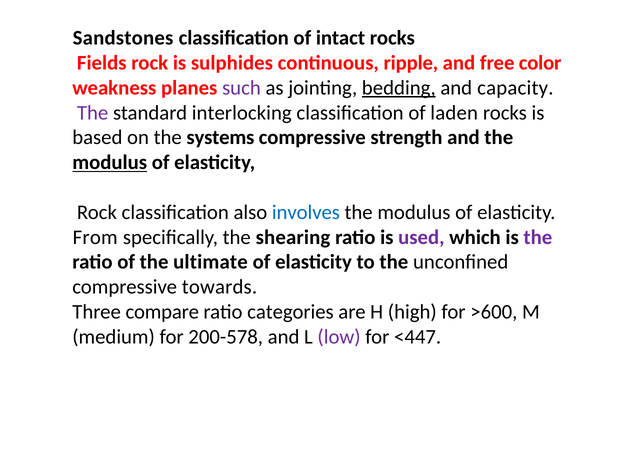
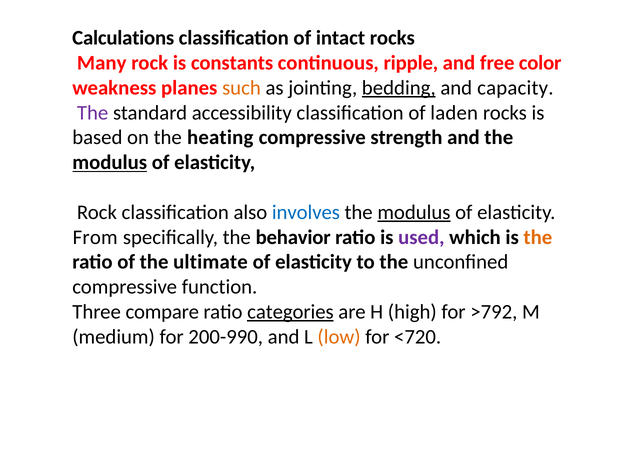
Sandstones: Sandstones -> Calculations
Fields: Fields -> Many
sulphides: sulphides -> constants
such colour: purple -> orange
interlocking: interlocking -> accessibility
systems: systems -> heating
modulus at (414, 212) underline: none -> present
shearing: shearing -> behavior
the at (538, 237) colour: purple -> orange
towards: towards -> function
categories underline: none -> present
>600: >600 -> >792
200-578: 200-578 -> 200-990
low colour: purple -> orange
<447: <447 -> <720
